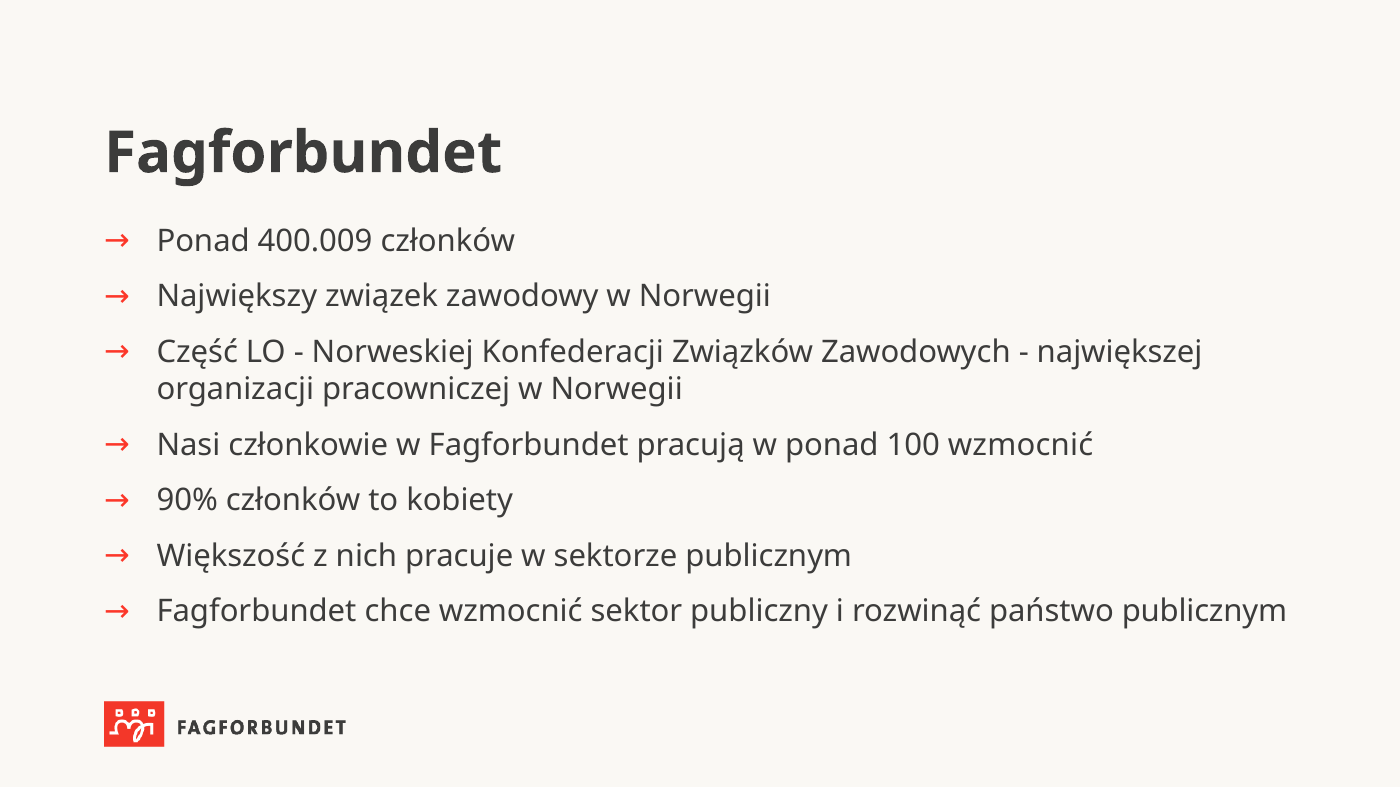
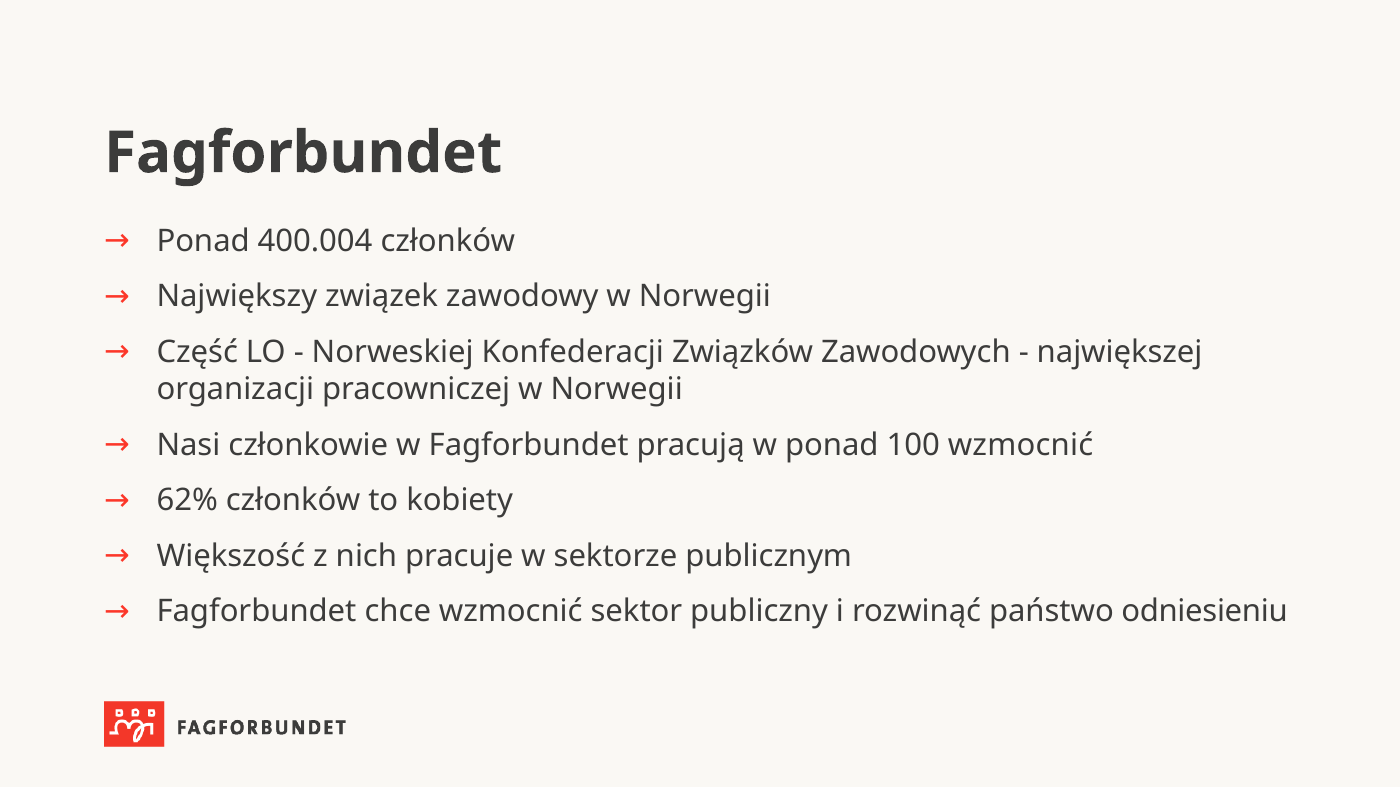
400.009: 400.009 -> 400.004
90%: 90% -> 62%
państwo publicznym: publicznym -> odniesieniu
